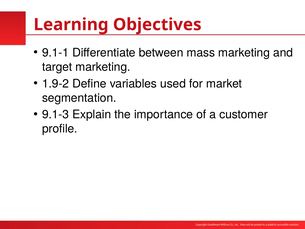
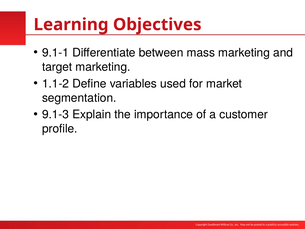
1.9-2: 1.9-2 -> 1.1-2
